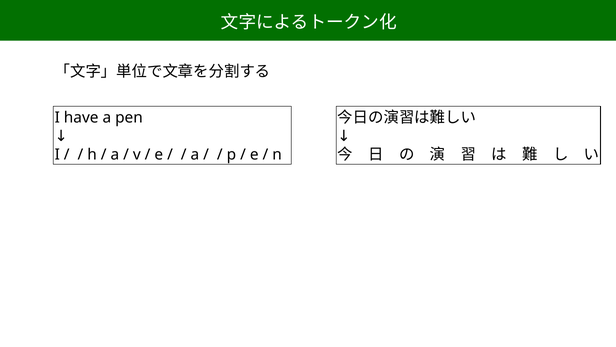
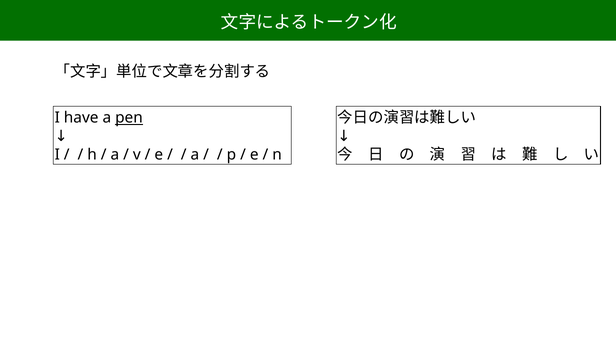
pen underline: none -> present
